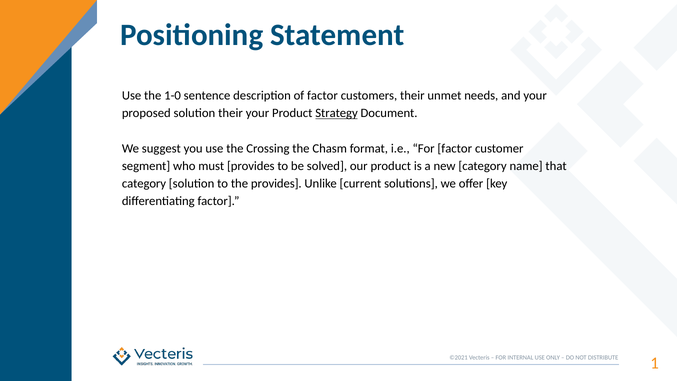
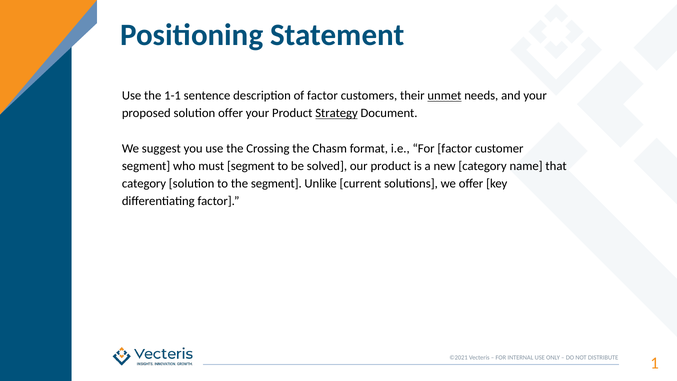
1-0: 1-0 -> 1-1
unmet underline: none -> present
solution their: their -> offer
must provides: provides -> segment
the provides: provides -> segment
